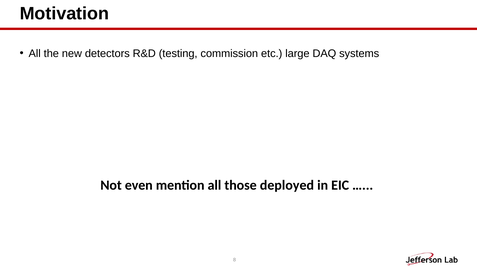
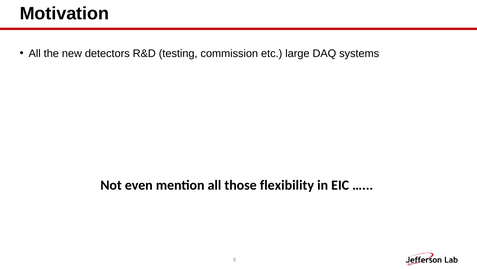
deployed: deployed -> flexibility
